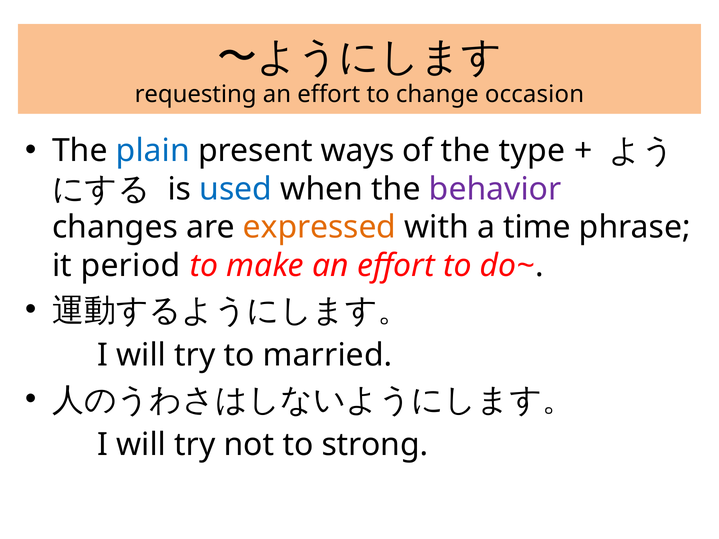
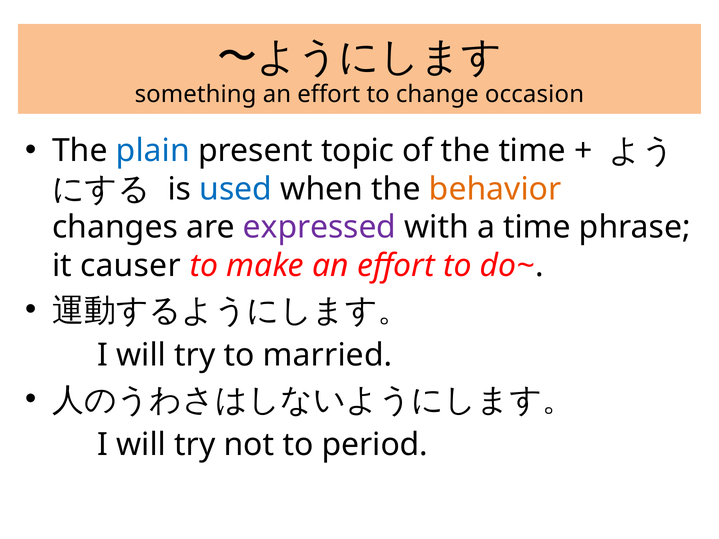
requesting: requesting -> something
ways: ways -> topic
the type: type -> time
behavior colour: purple -> orange
expressed colour: orange -> purple
period: period -> causer
strong: strong -> period
